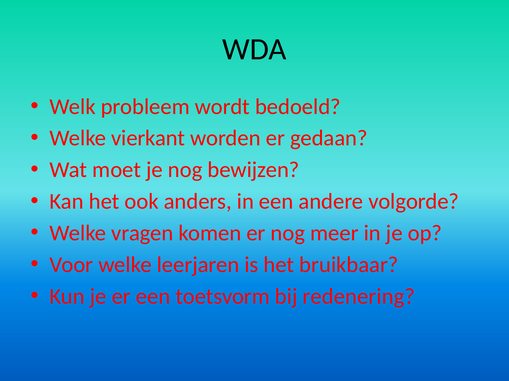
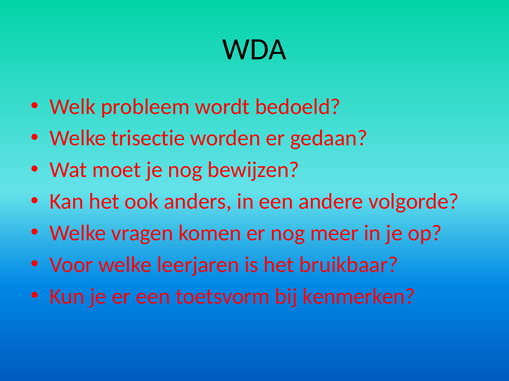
vierkant: vierkant -> trisectie
redenering: redenering -> kenmerken
